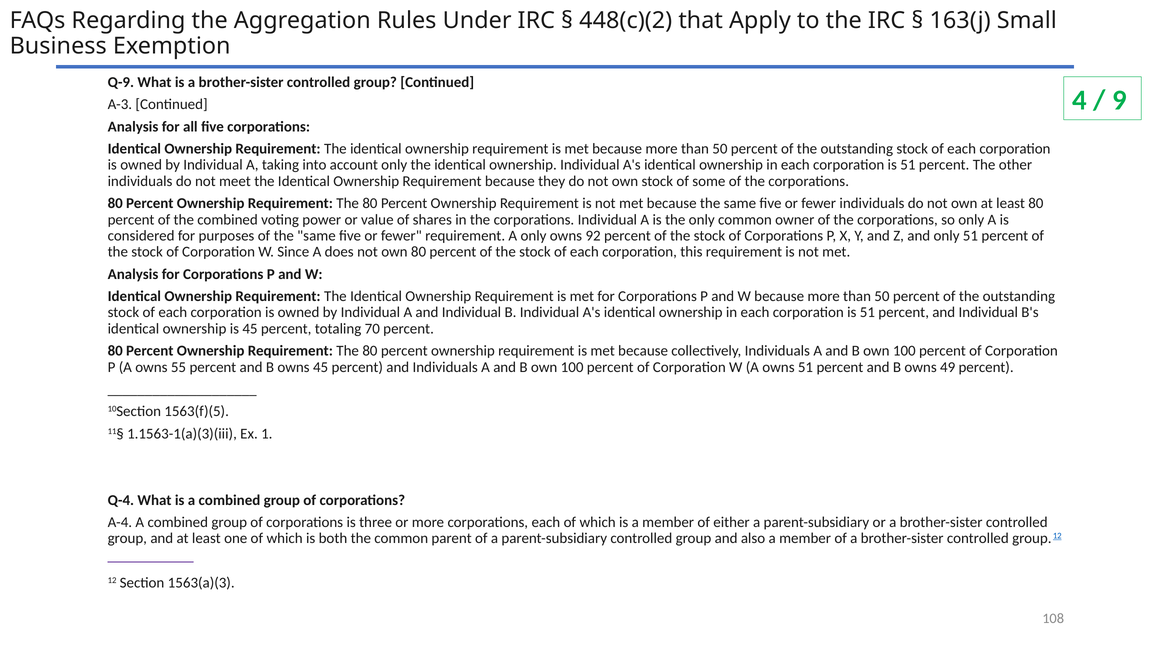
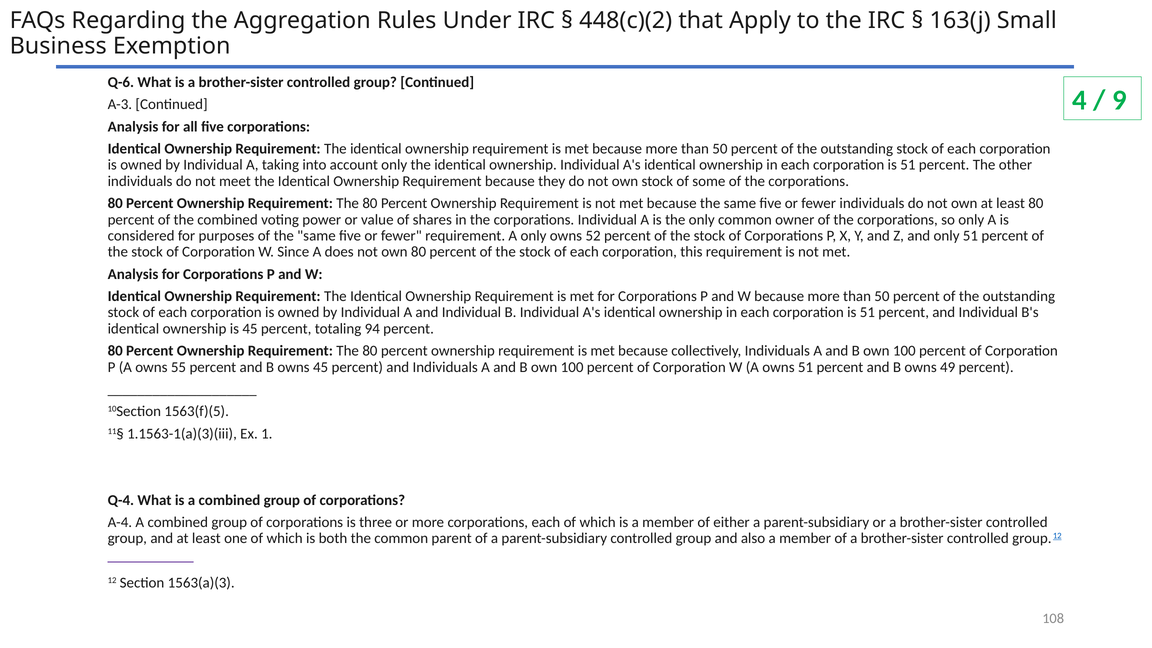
Q-9: Q-9 -> Q-6
92: 92 -> 52
70: 70 -> 94
